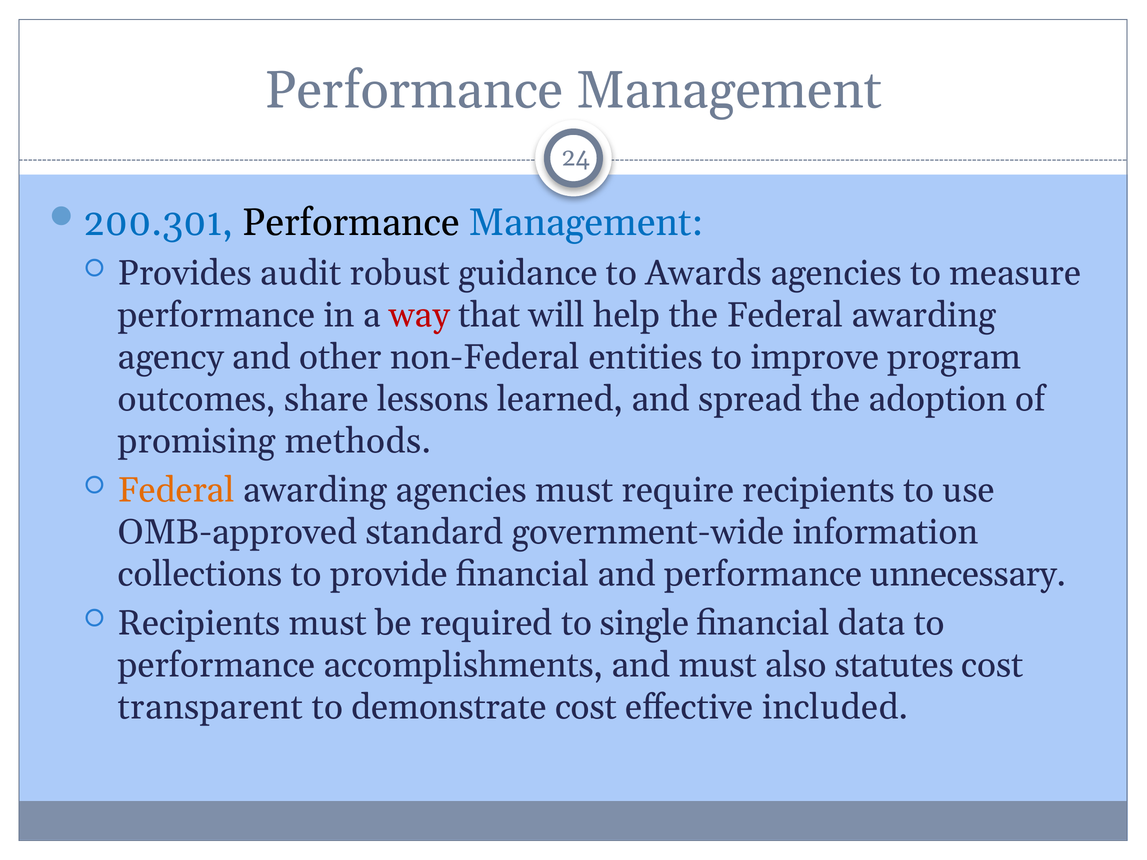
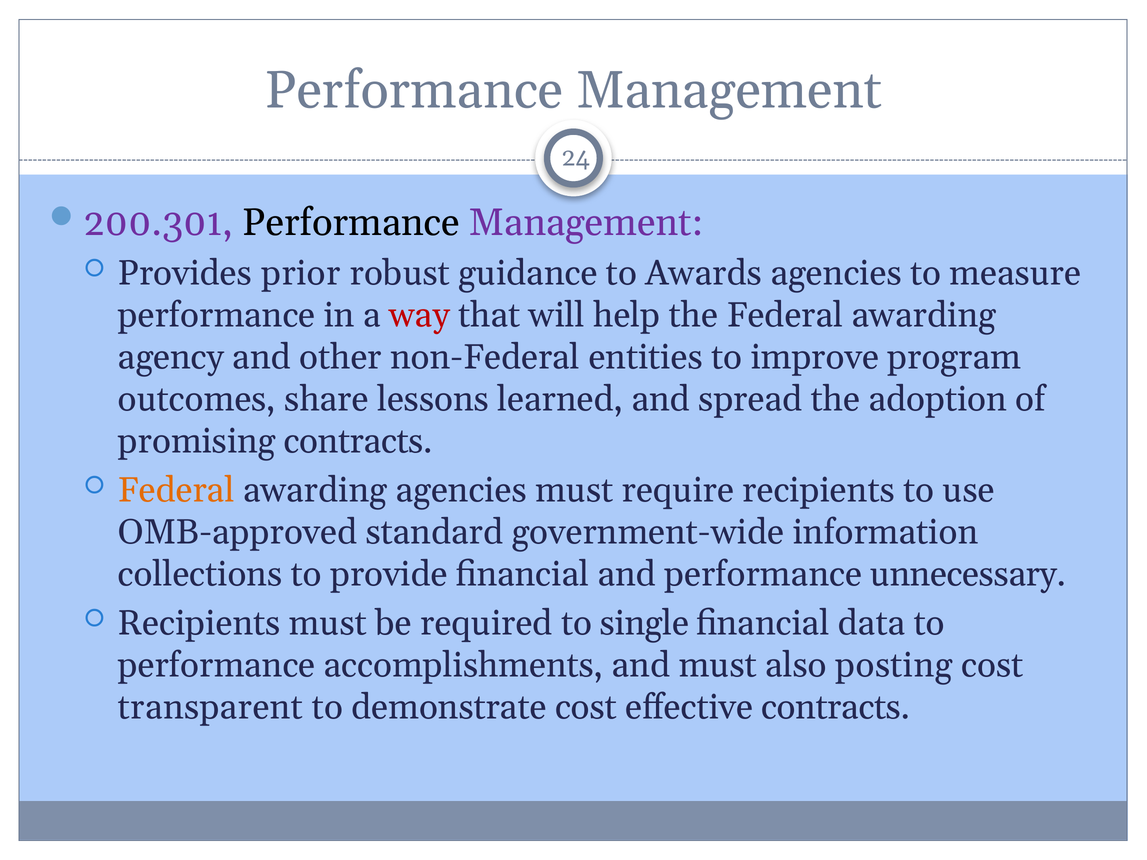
200.301 colour: blue -> purple
Management at (586, 223) colour: blue -> purple
audit: audit -> prior
promising methods: methods -> contracts
statutes: statutes -> posting
effective included: included -> contracts
